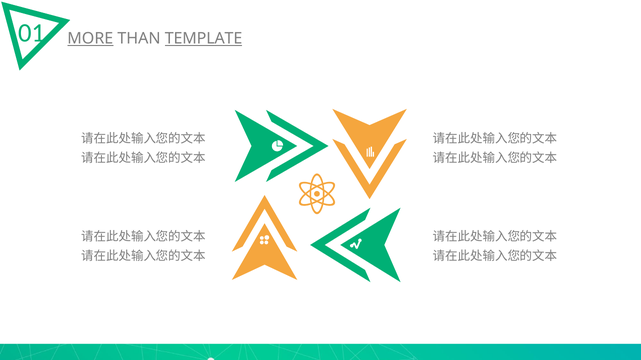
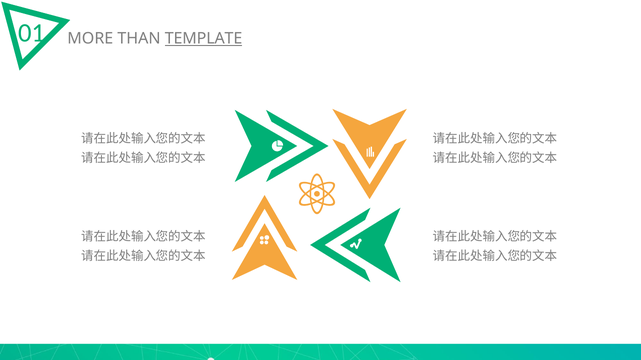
MORE underline: present -> none
